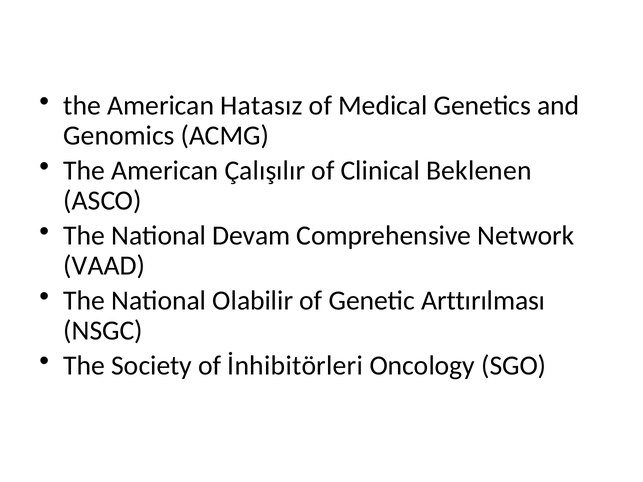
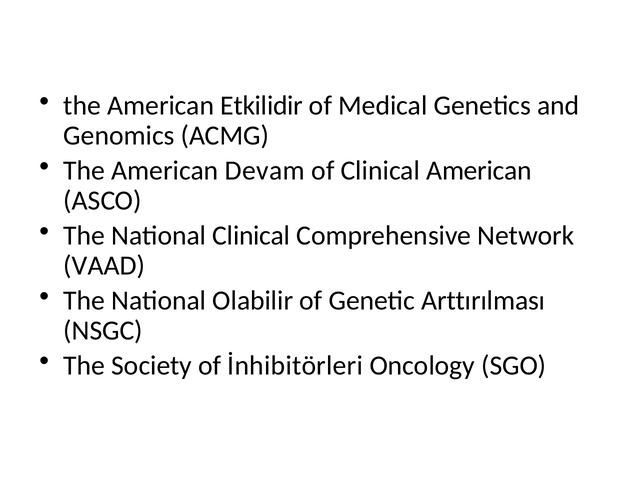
Hatasız: Hatasız -> Etkilidir
Çalışılır: Çalışılır -> Devam
Clinical Beklenen: Beklenen -> American
National Devam: Devam -> Clinical
